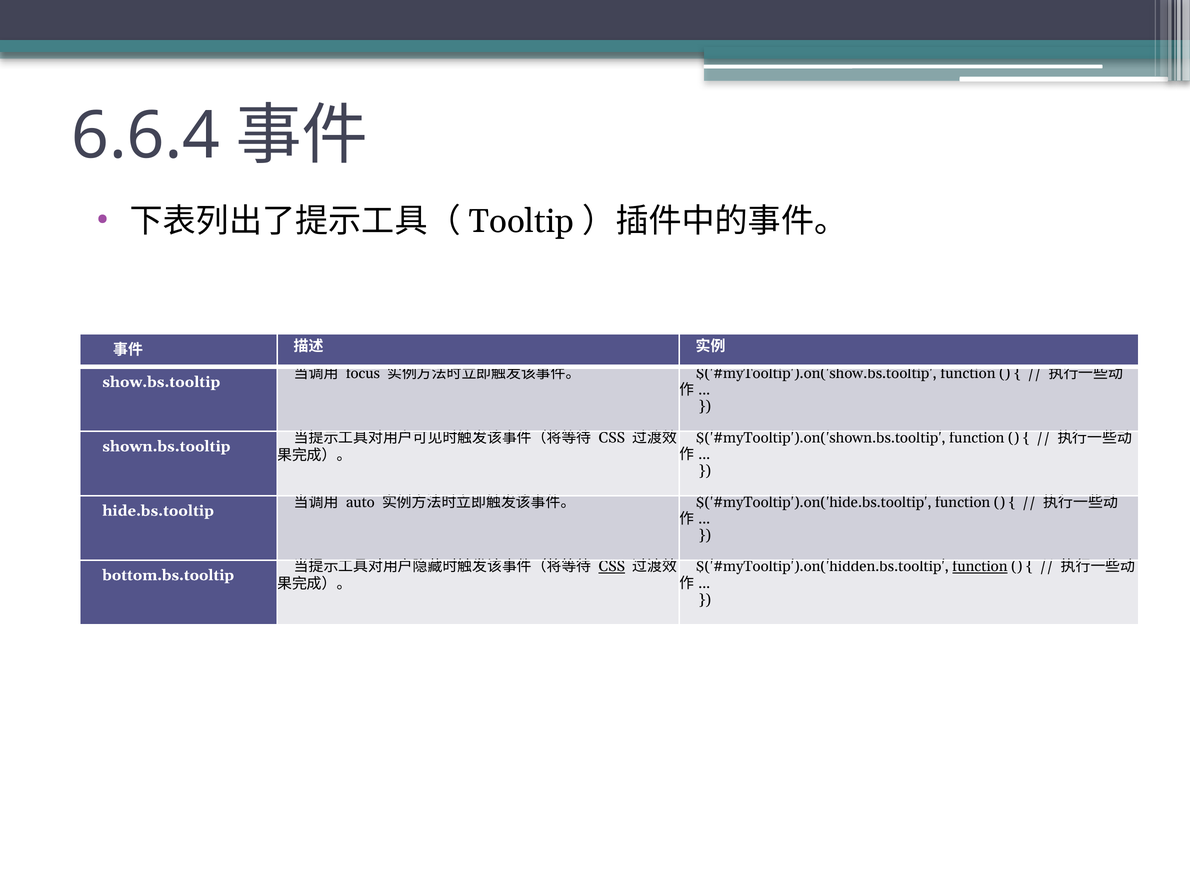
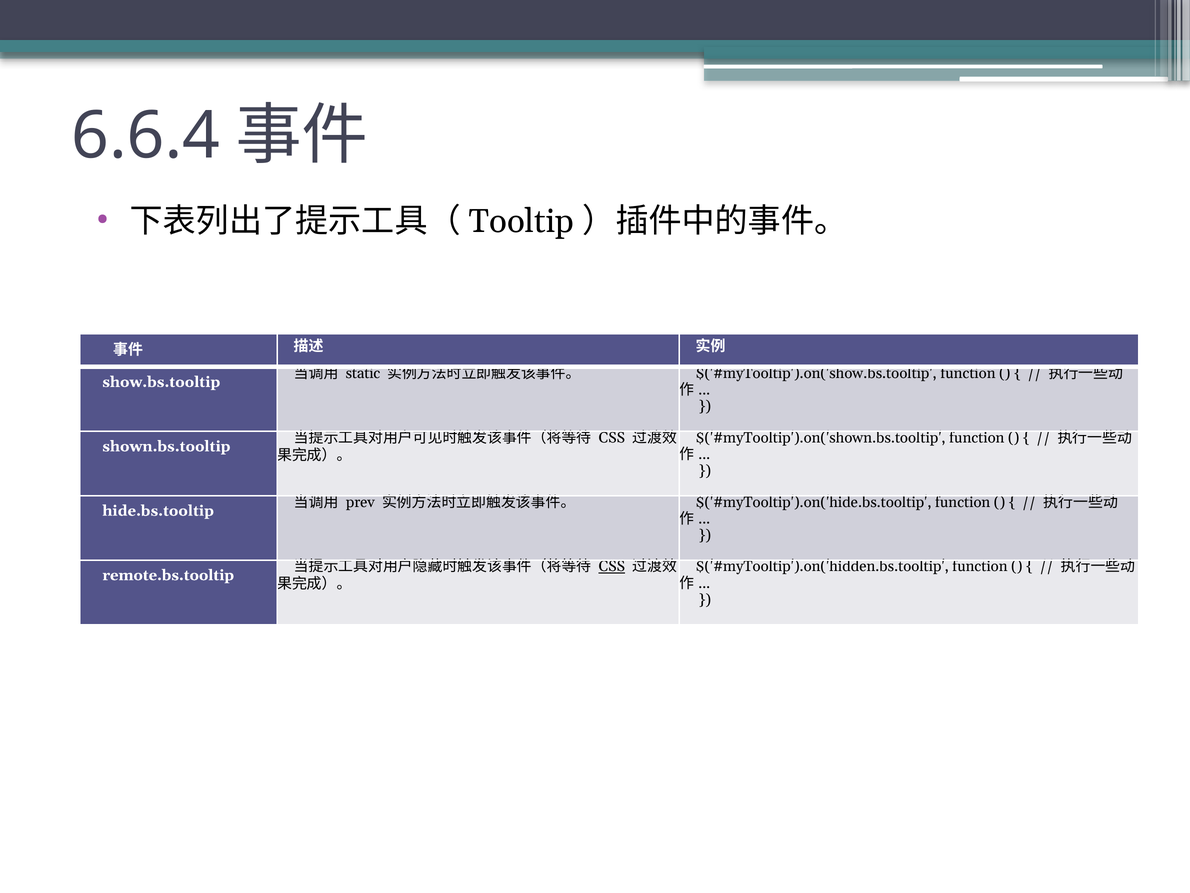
focus: focus -> static
auto: auto -> prev
function at (980, 566) underline: present -> none
bottom.bs.tooltip: bottom.bs.tooltip -> remote.bs.tooltip
